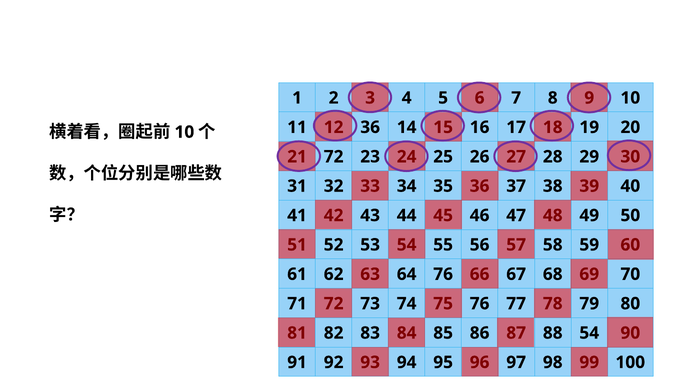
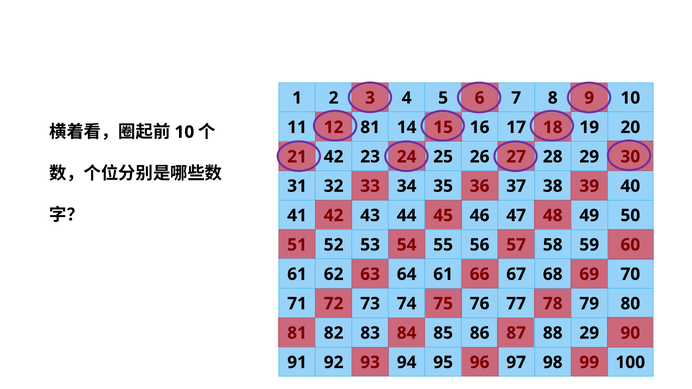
36 at (370, 127): 36 -> 81
72 at (334, 157): 72 -> 42
64 76: 76 -> 61
88 54: 54 -> 29
